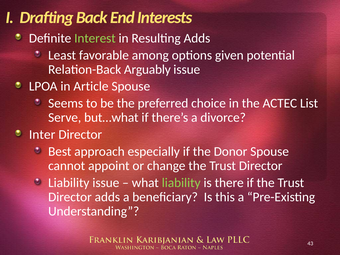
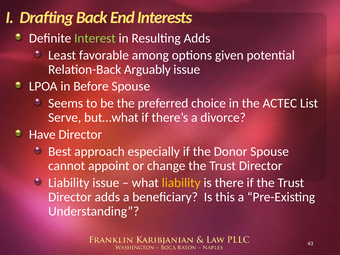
Article: Article -> Before
Inter: Inter -> Have
liability at (181, 183) colour: light green -> yellow
